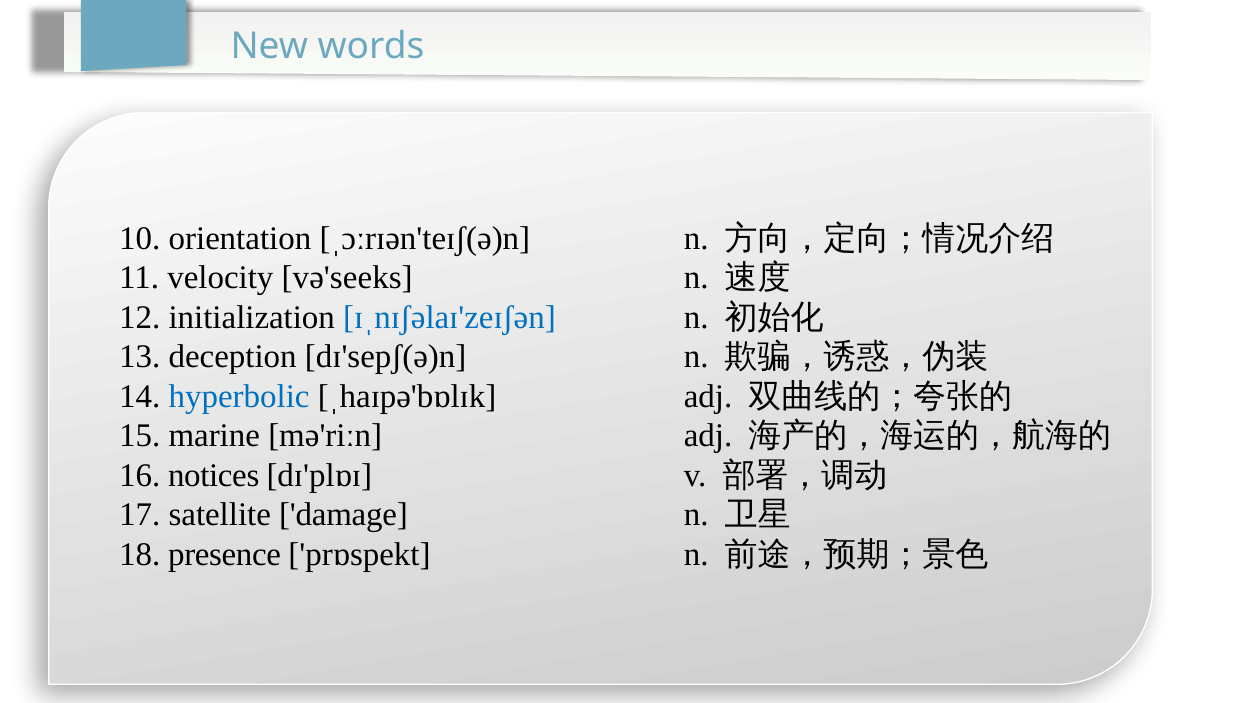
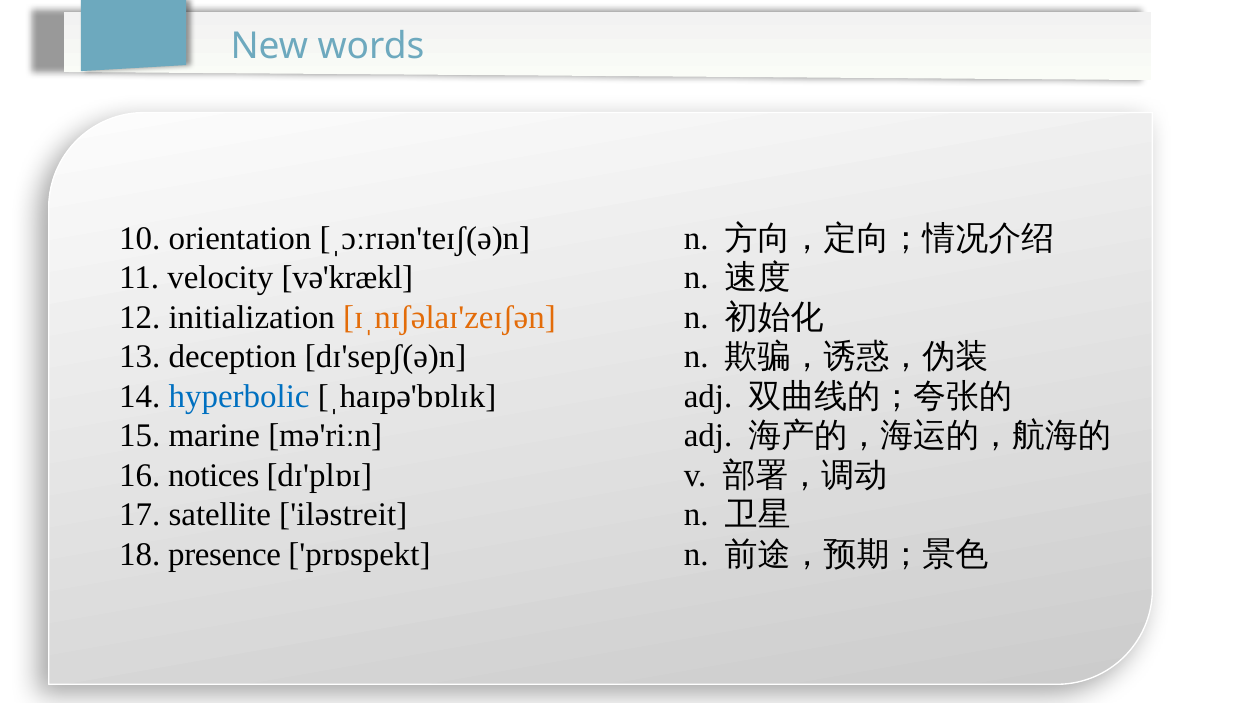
və'seeks: və'seeks -> və'krækl
ɪˌnɪʃəlaɪ'zeɪʃən colour: blue -> orange
damage: damage -> iləstreit
